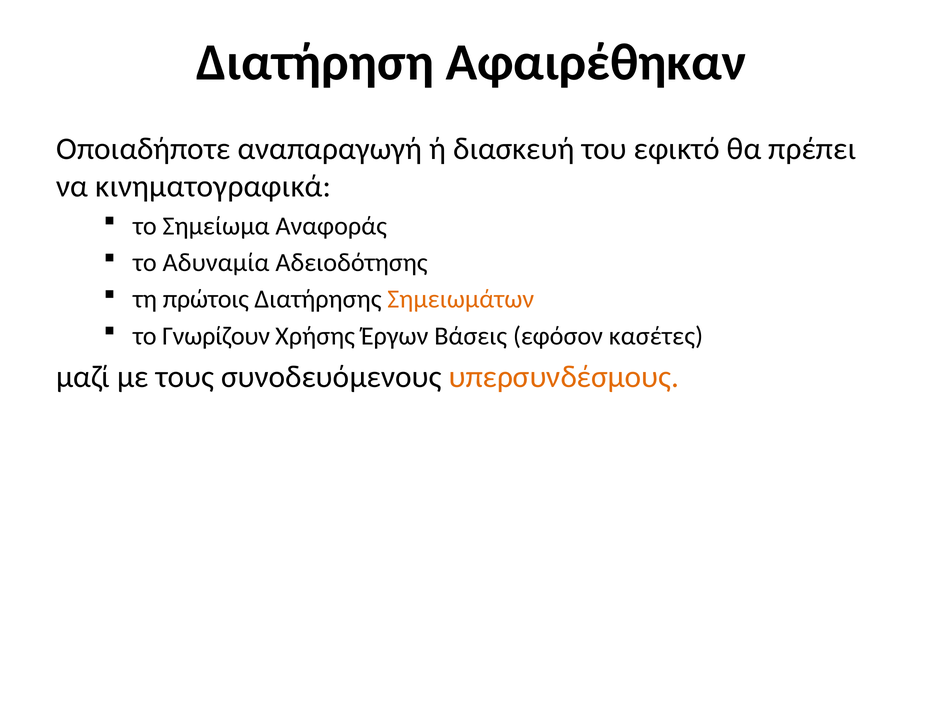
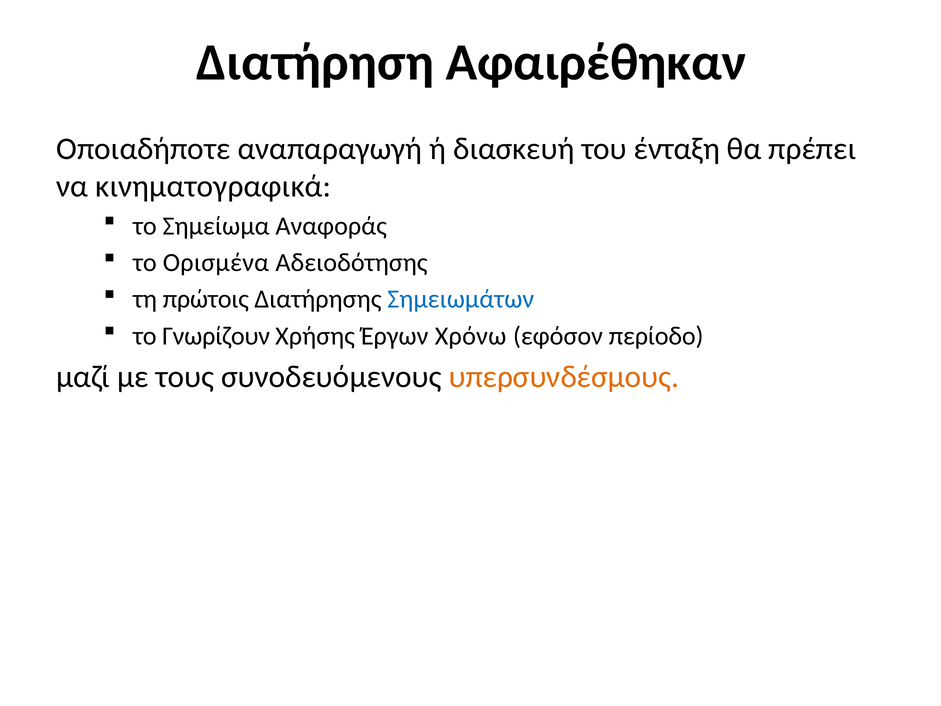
εφικτό: εφικτό -> ένταξη
Αδυναμία: Αδυναμία -> Ορισμένα
Σημειωμάτων colour: orange -> blue
Βάσεις: Βάσεις -> Χρόνω
κασέτες: κασέτες -> περίοδο
